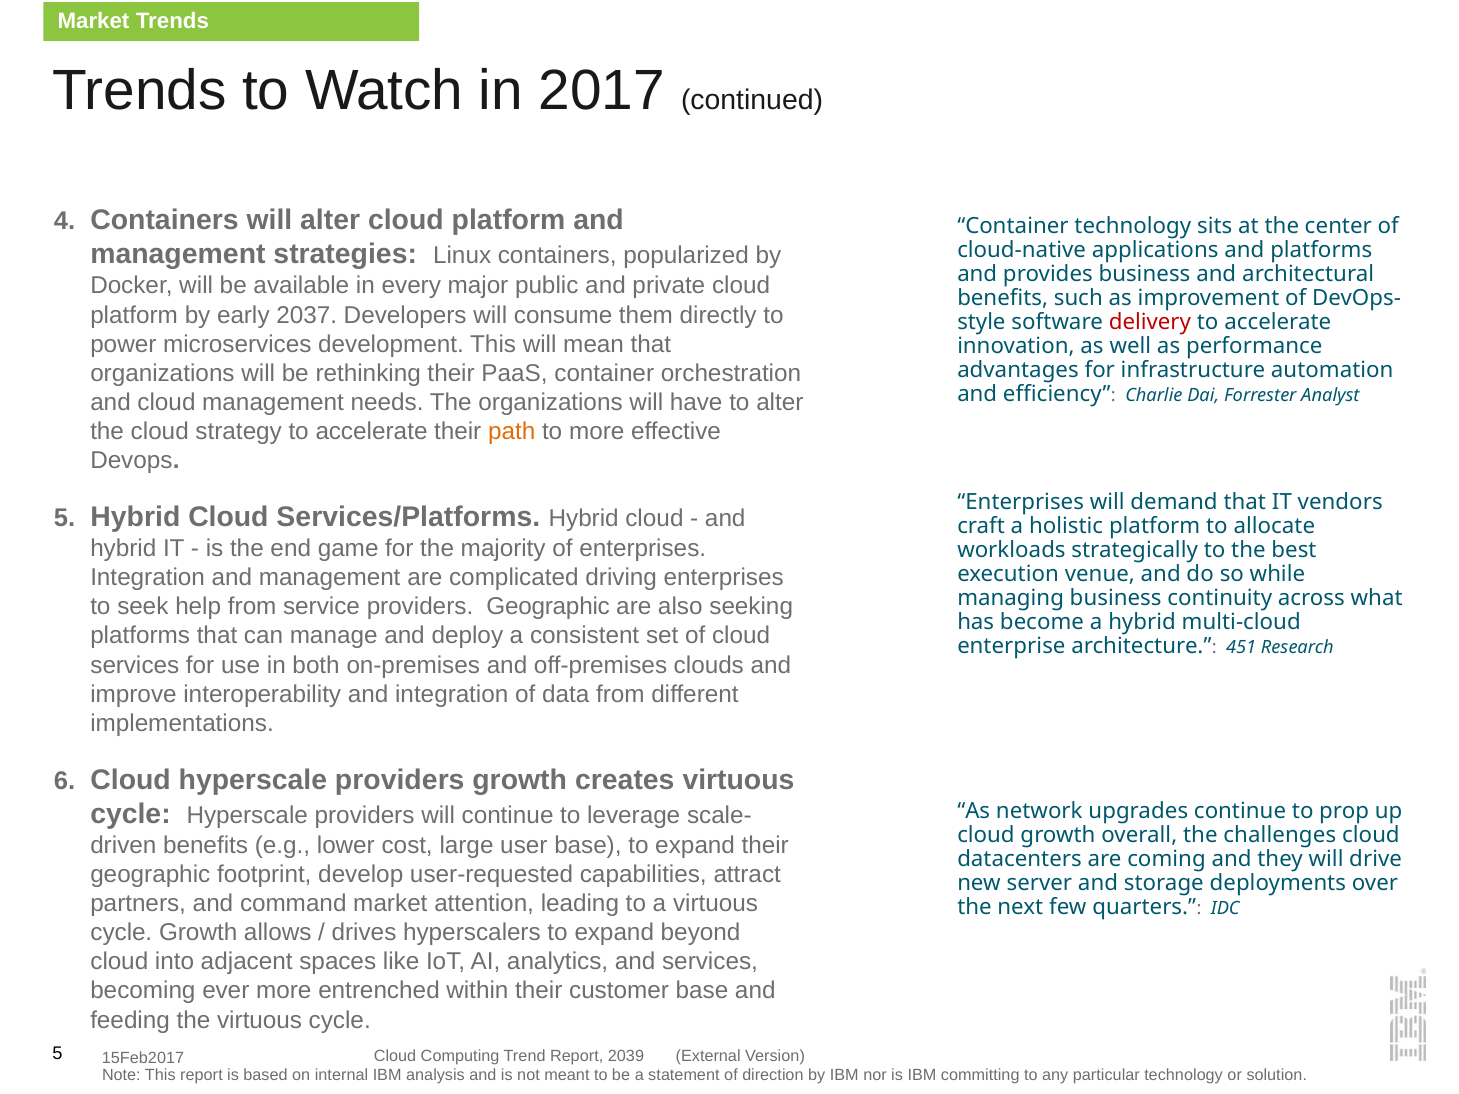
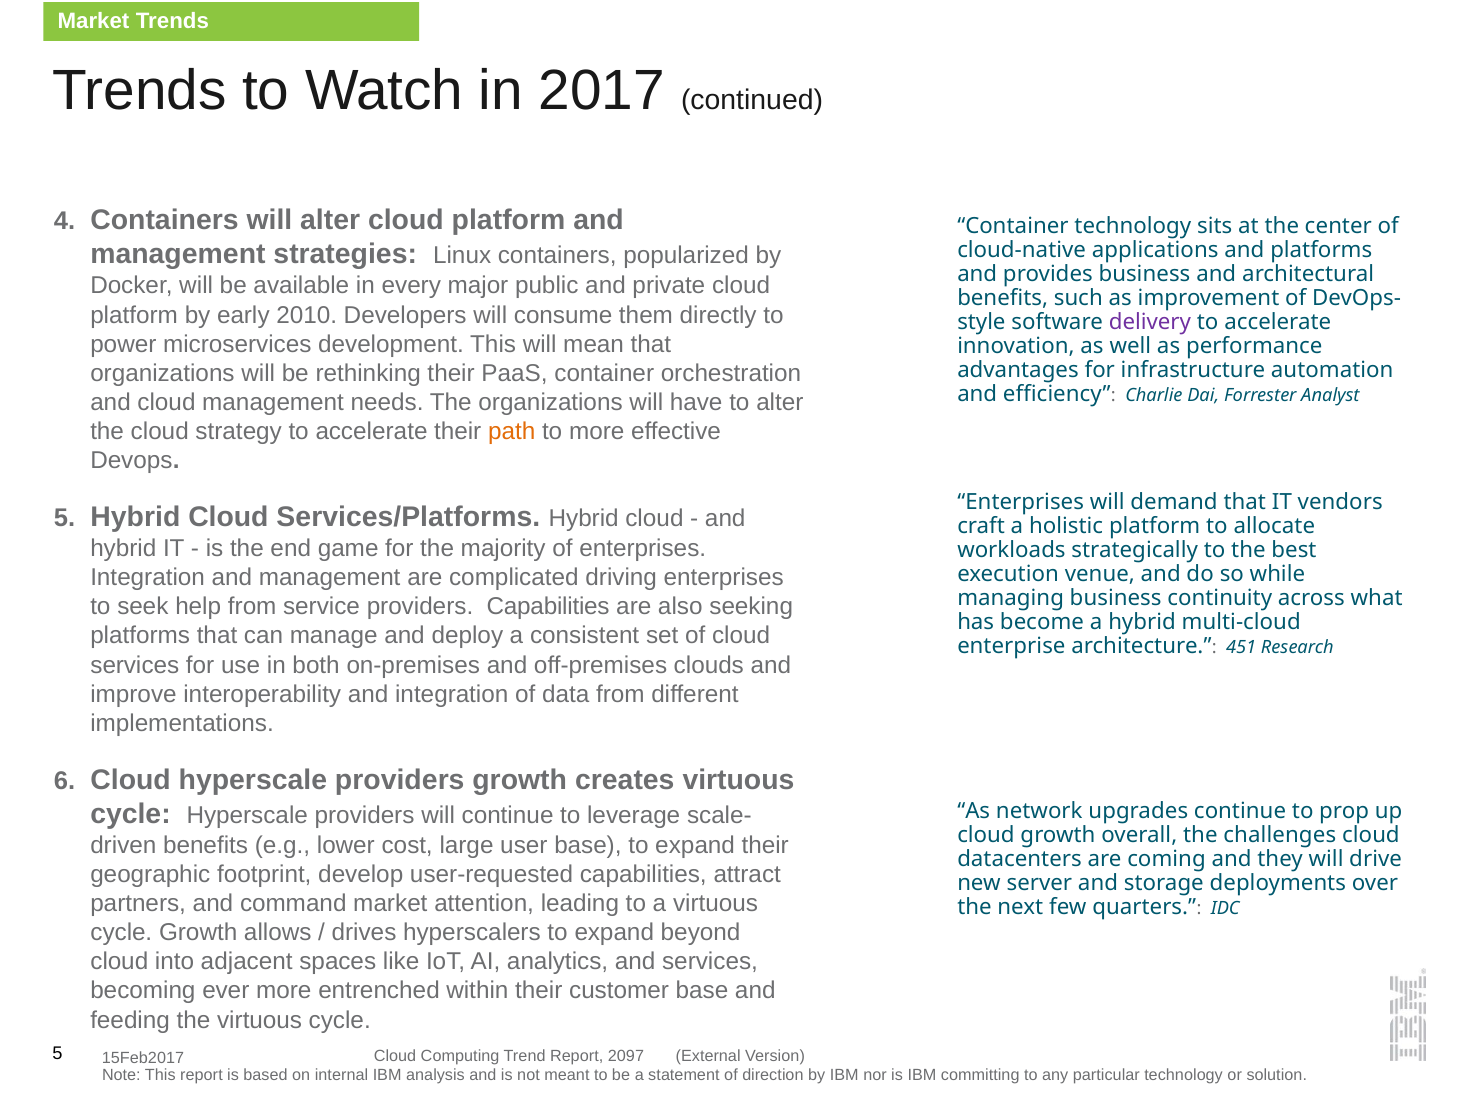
2037: 2037 -> 2010
delivery colour: red -> purple
providers Geographic: Geographic -> Capabilities
2039: 2039 -> 2097
